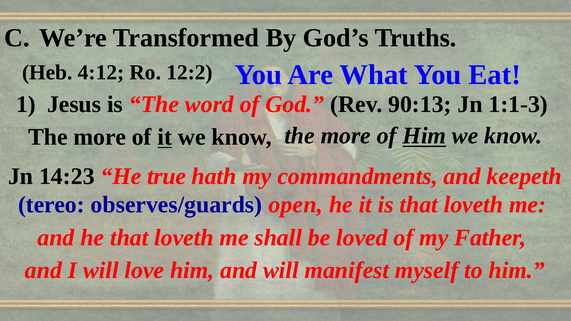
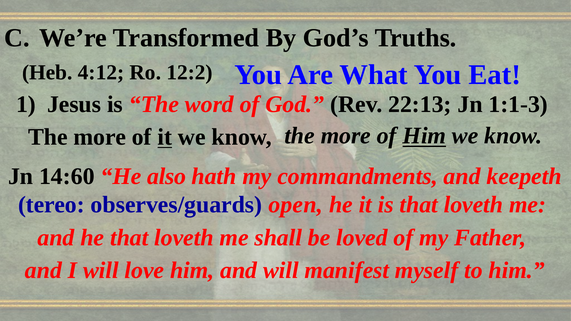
90:13: 90:13 -> 22:13
14:23: 14:23 -> 14:60
true: true -> also
